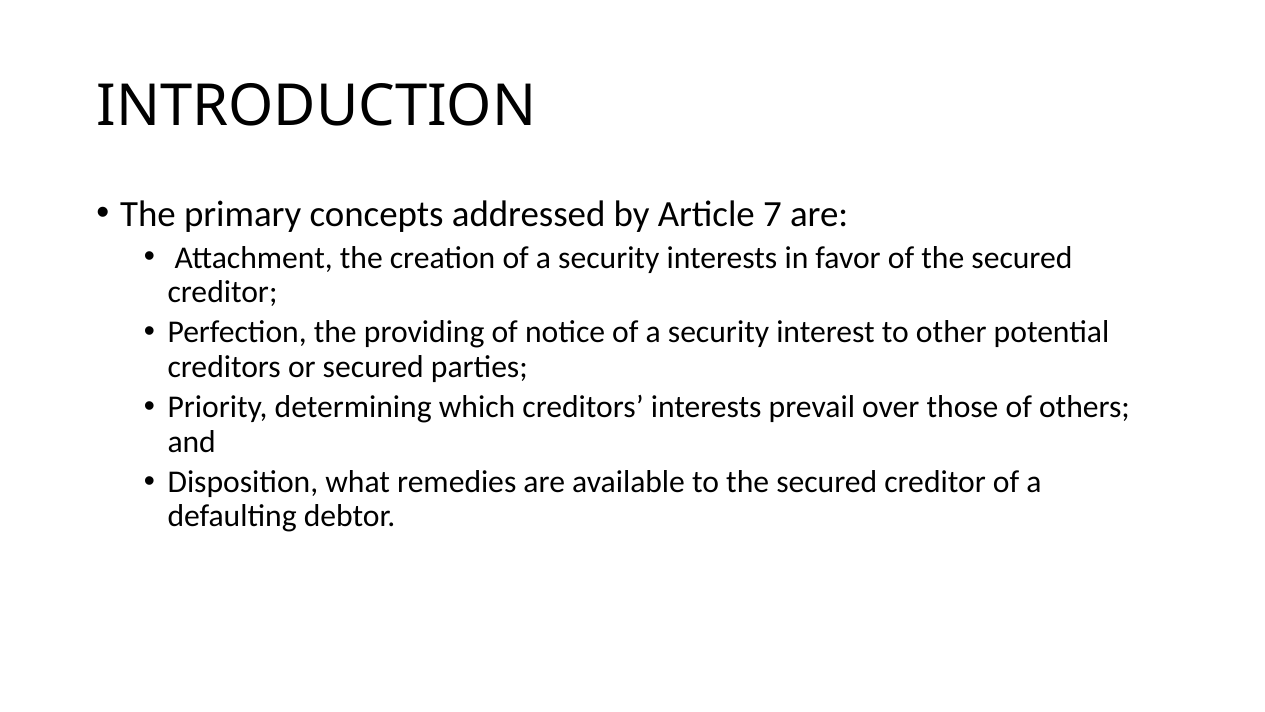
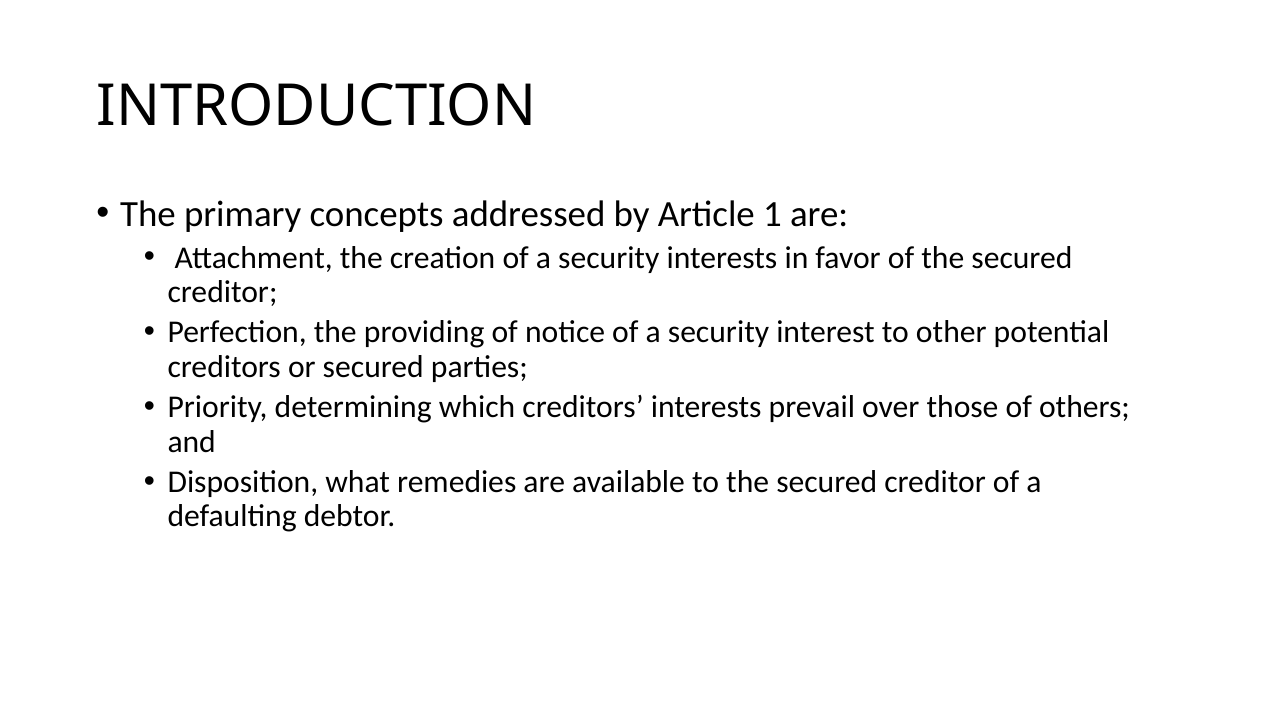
7: 7 -> 1
